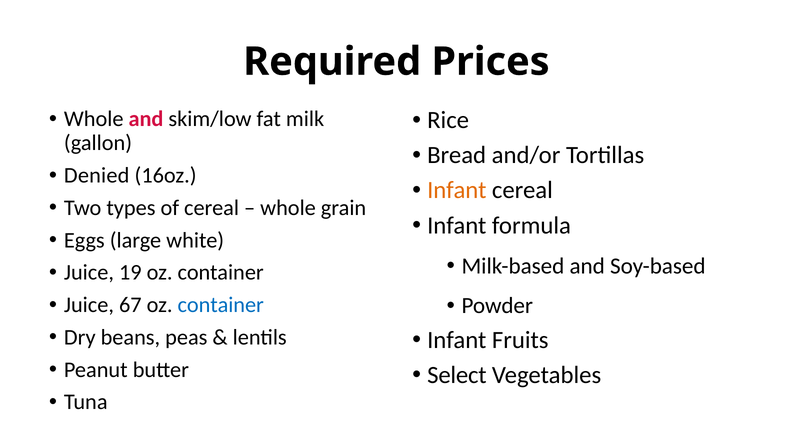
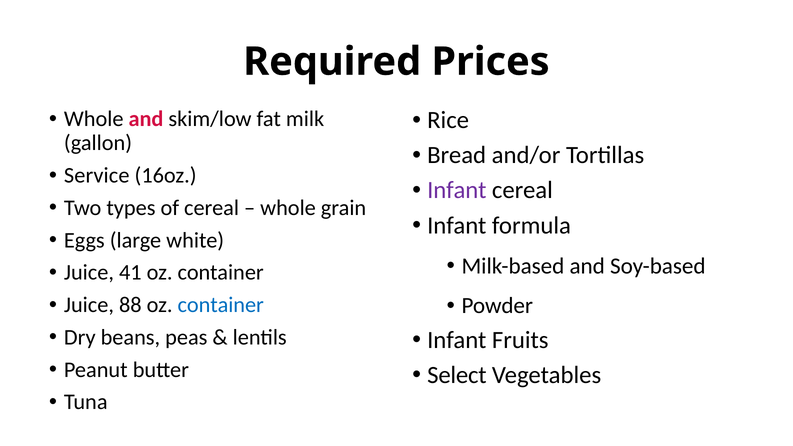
Denied: Denied -> Service
Infant at (457, 190) colour: orange -> purple
19: 19 -> 41
67: 67 -> 88
